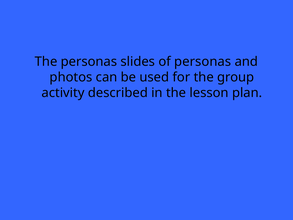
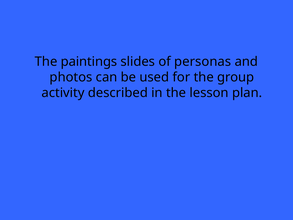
The personas: personas -> paintings
